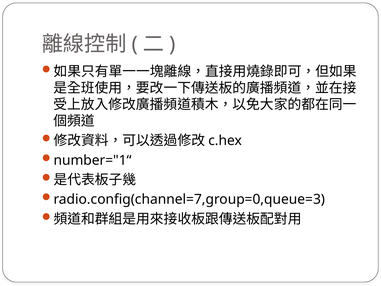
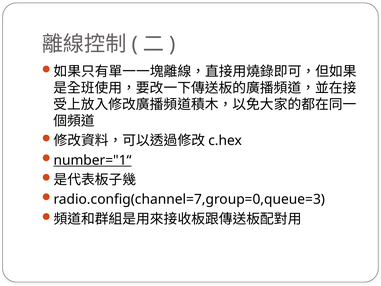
number="1“ underline: none -> present
